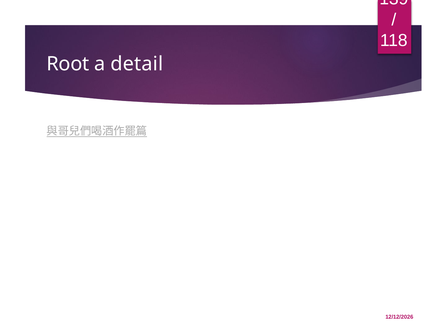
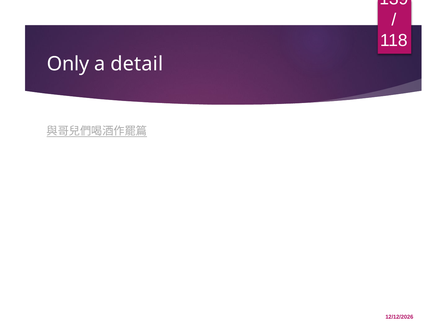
Root: Root -> Only
